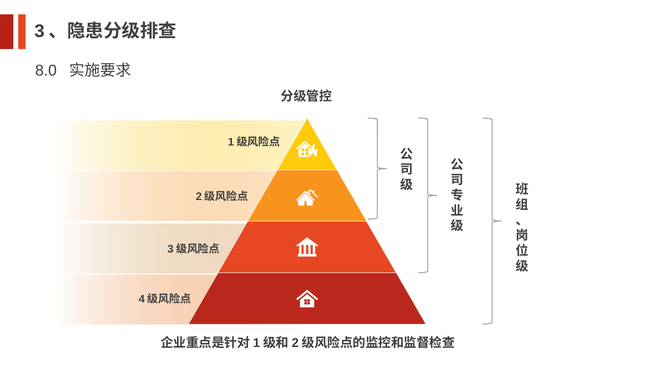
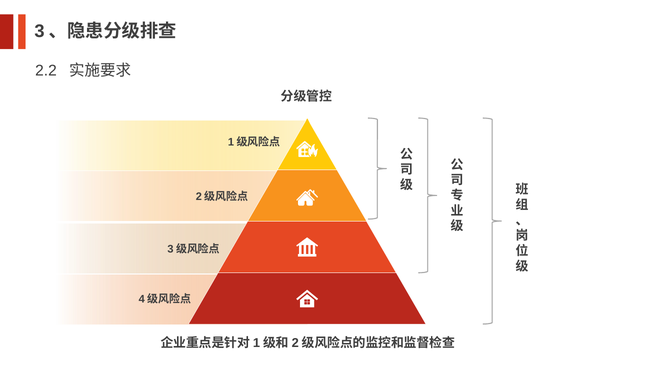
8.0: 8.0 -> 2.2
